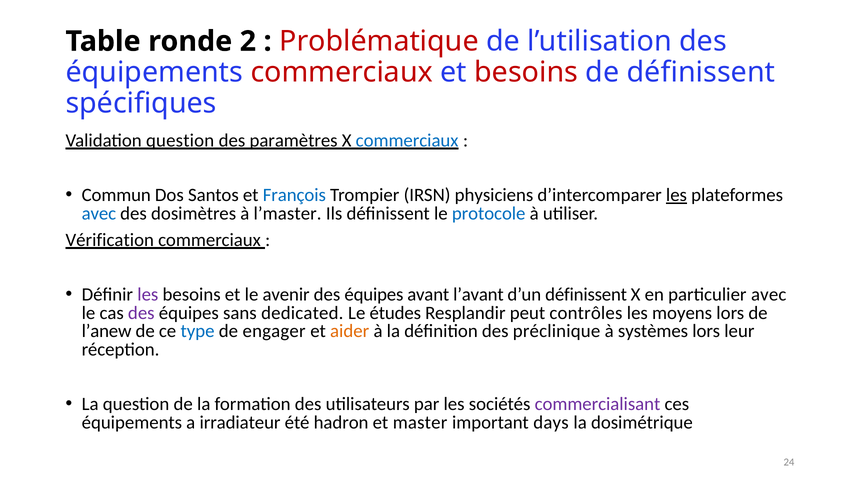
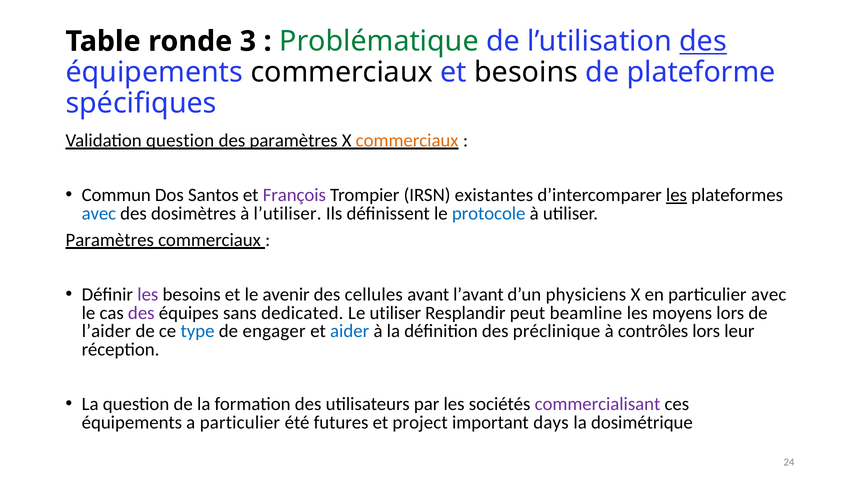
2: 2 -> 3
Problématique colour: red -> green
des at (703, 41) underline: none -> present
commerciaux at (342, 72) colour: red -> black
besoins at (526, 72) colour: red -> black
de définissent: définissent -> plateforme
commerciaux at (407, 140) colour: blue -> orange
François colour: blue -> purple
physiciens: physiciens -> existantes
l’master: l’master -> l’utiliser
Vérification at (110, 240): Vérification -> Paramètres
équipes at (374, 294): équipes -> cellules
d’un définissent: définissent -> physiciens
Le études: études -> utiliser
contrôles: contrôles -> beamline
l’anew: l’anew -> l’aider
aider colour: orange -> blue
systèmes: systèmes -> contrôles
a irradiateur: irradiateur -> particulier
hadron: hadron -> futures
master: master -> project
